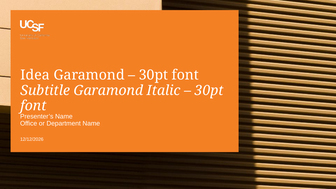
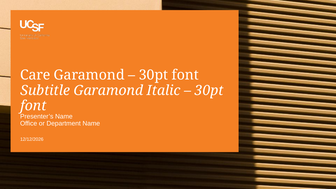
Idea: Idea -> Care
